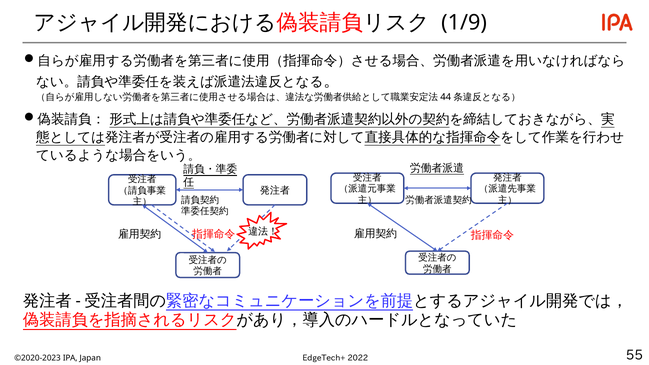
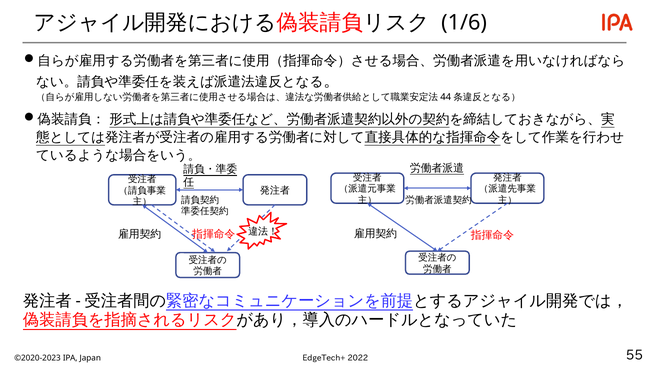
1/9: 1/9 -> 1/6
